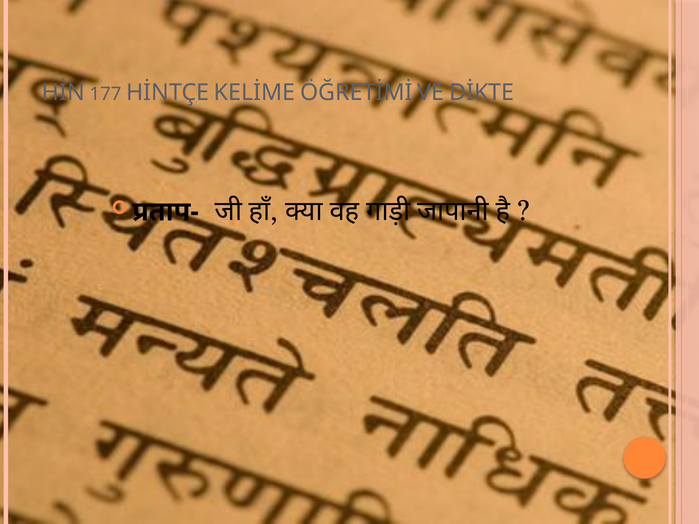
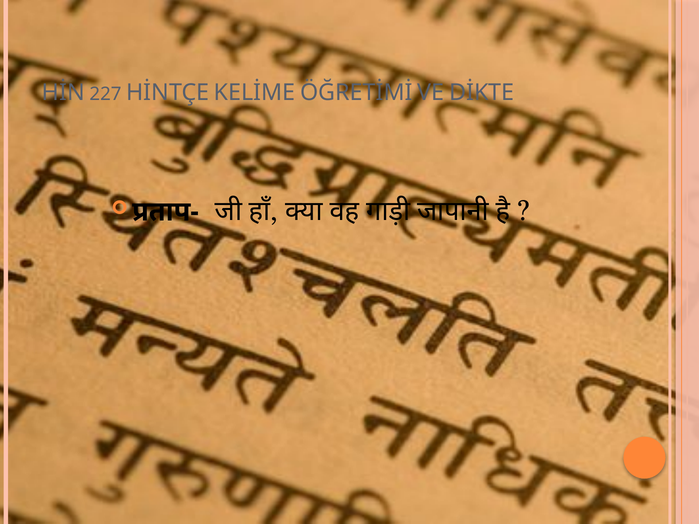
177: 177 -> 227
